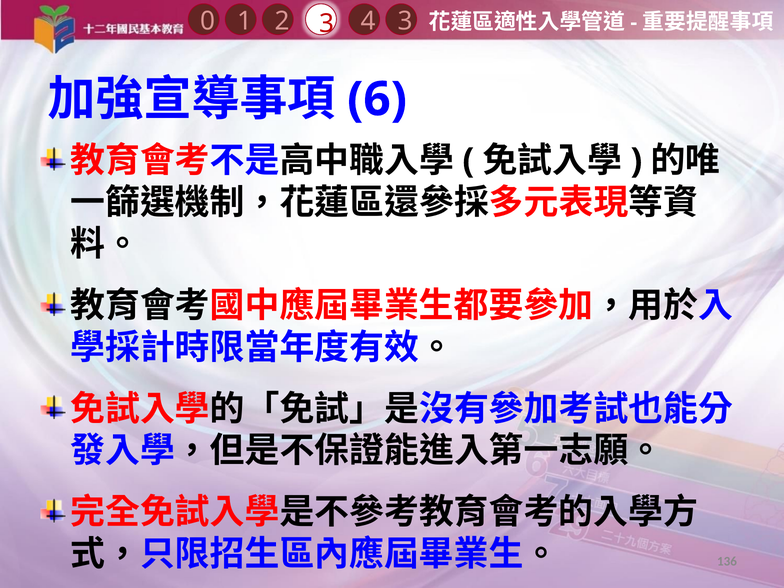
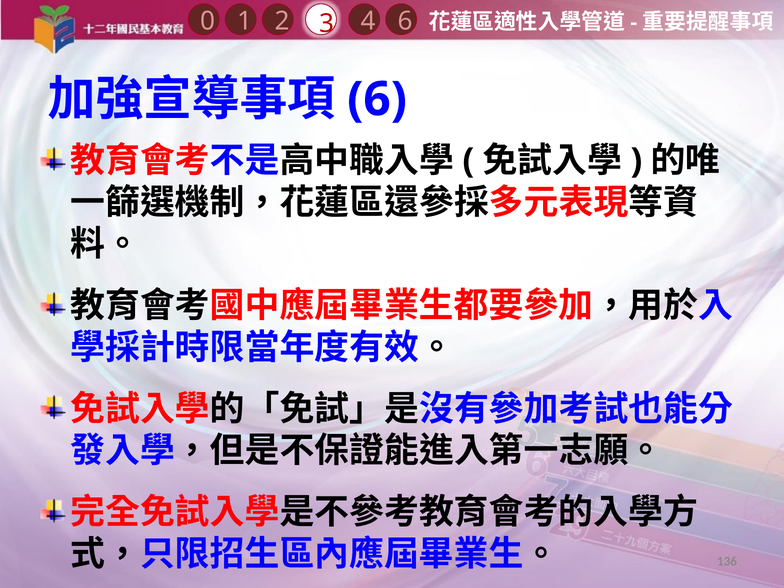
4 3: 3 -> 6
